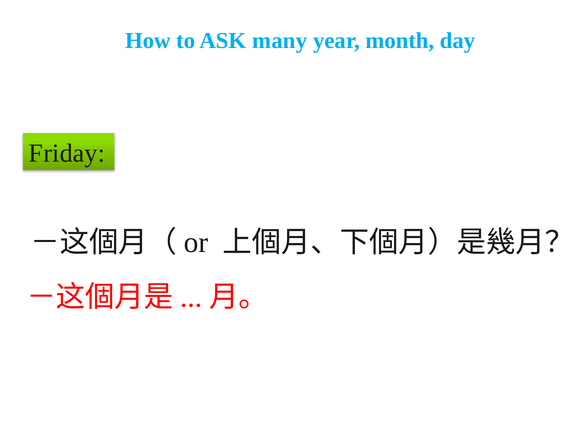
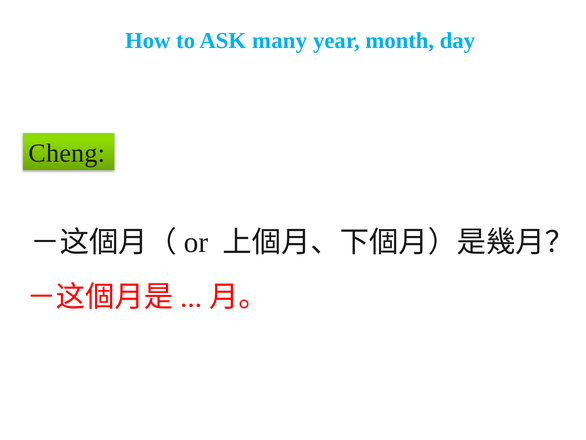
Friday: Friday -> Cheng
